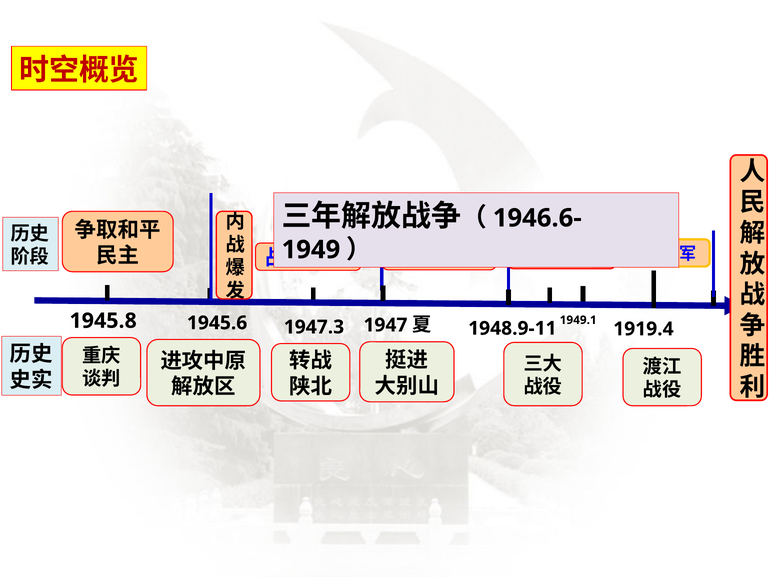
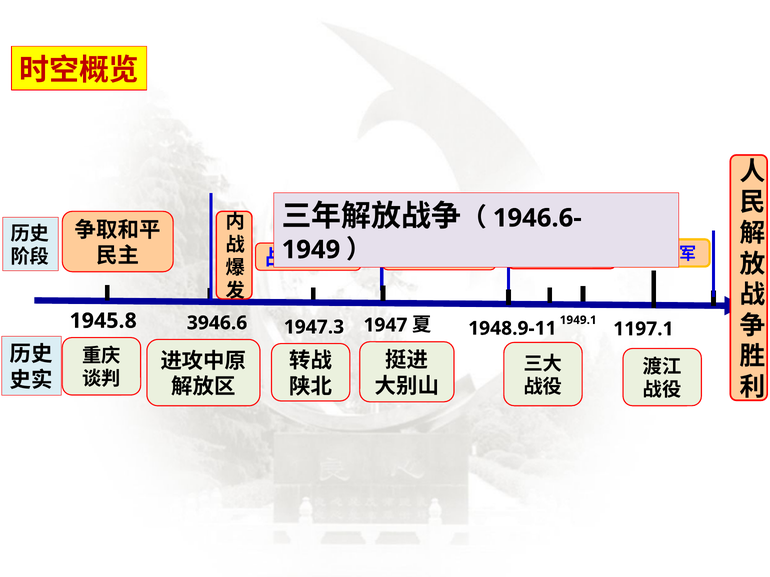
1945.6: 1945.6 -> 3946.6
1919.4: 1919.4 -> 1197.1
